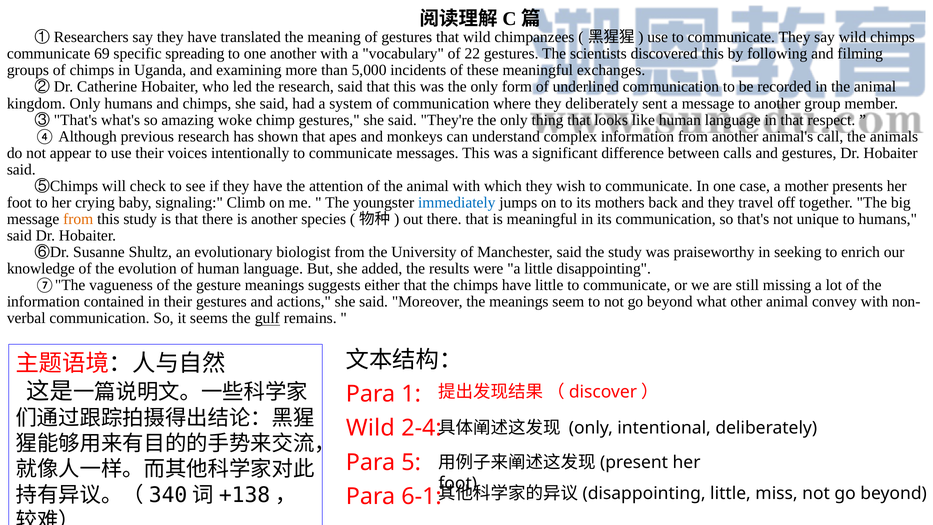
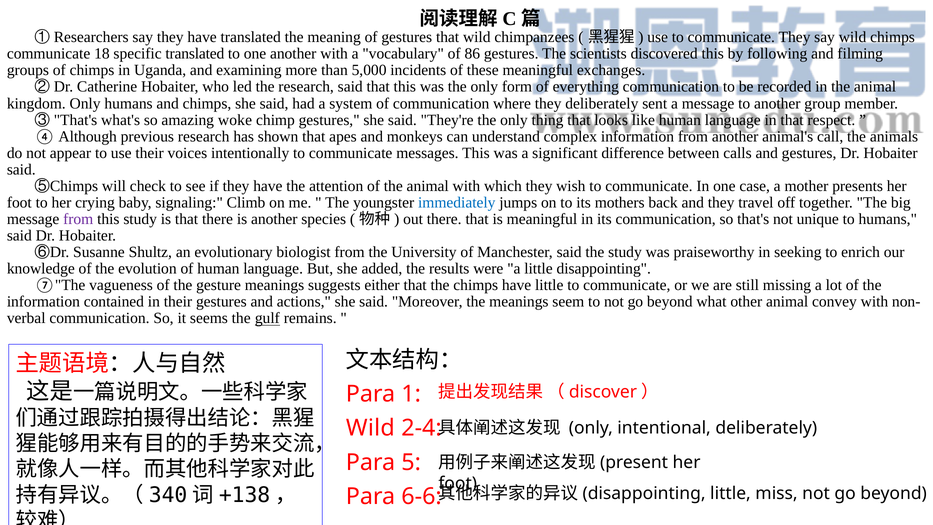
69: 69 -> 18
specific spreading: spreading -> translated
22: 22 -> 86
underlined: underlined -> everything
from at (78, 219) colour: orange -> purple
6-1: 6-1 -> 6-6
